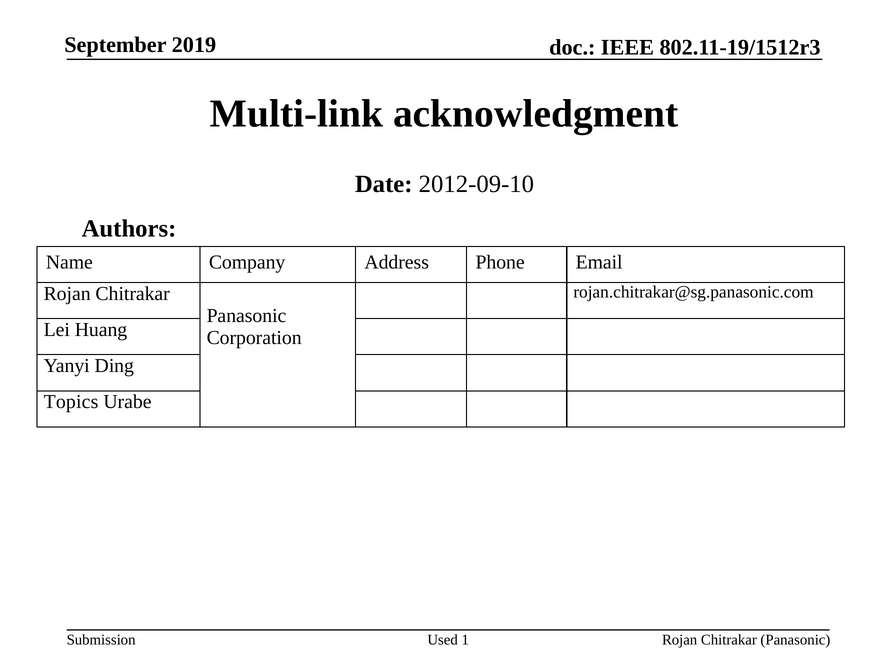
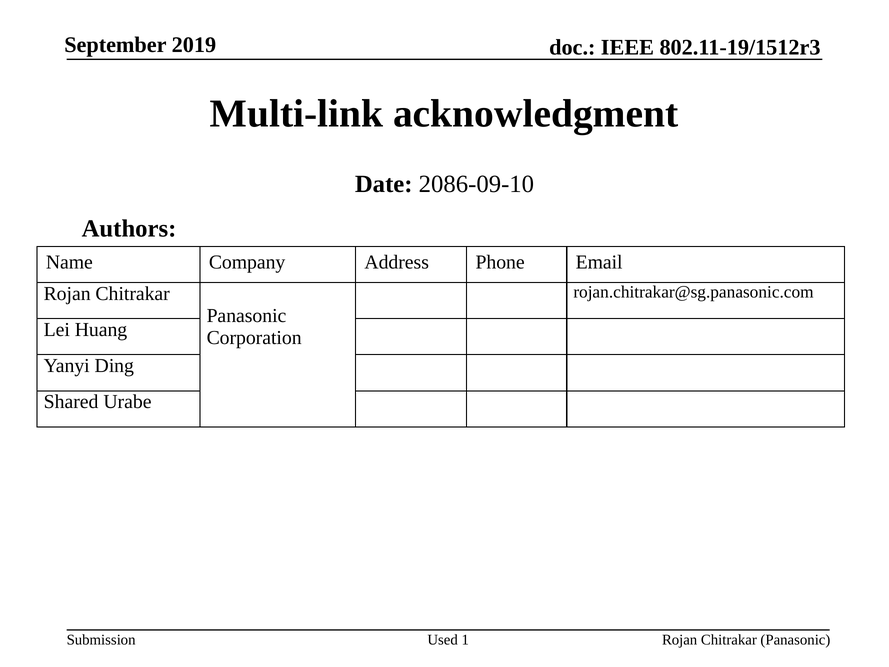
2012-09-10: 2012-09-10 -> 2086-09-10
Topics: Topics -> Shared
